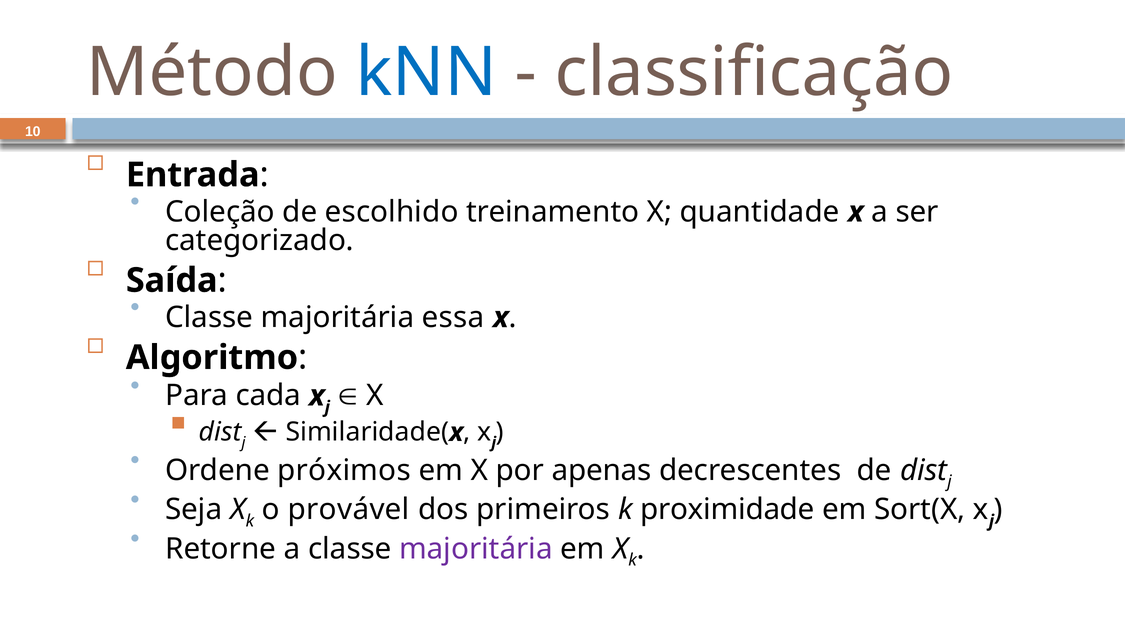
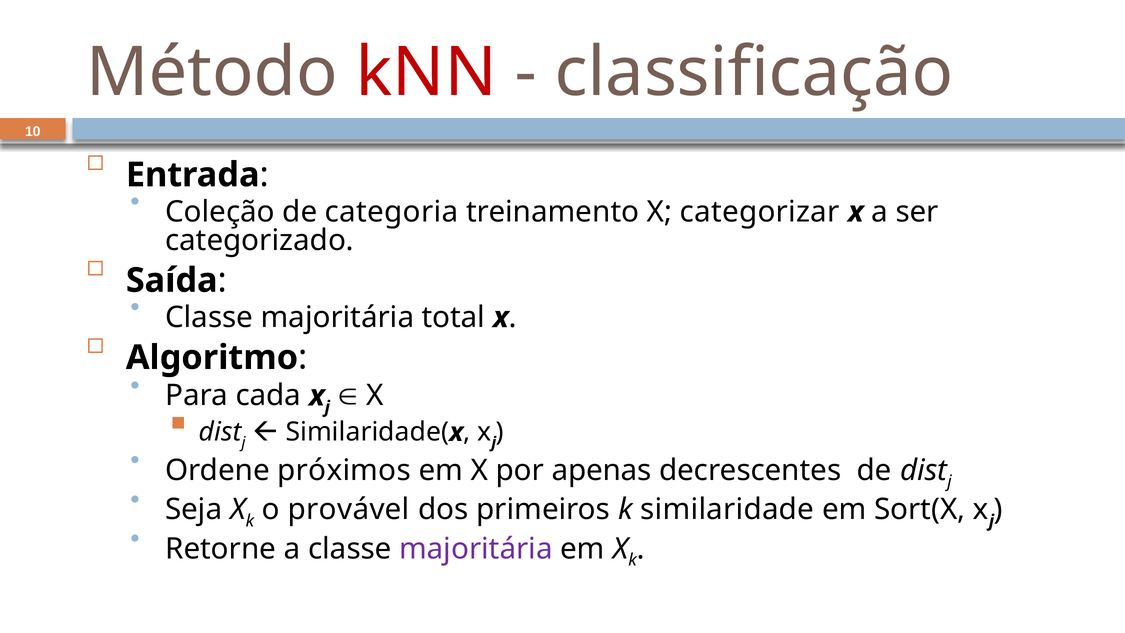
kNN colour: blue -> red
escolhido: escolhido -> categoria
quantidade: quantidade -> categorizar
essa: essa -> total
proximidade: proximidade -> similaridade
